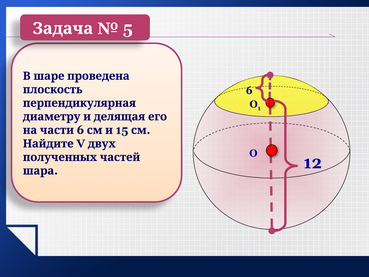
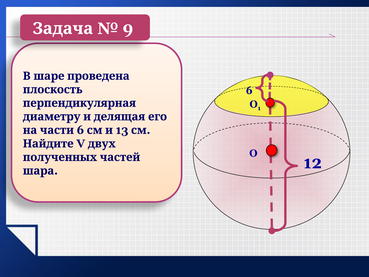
5: 5 -> 9
15: 15 -> 13
